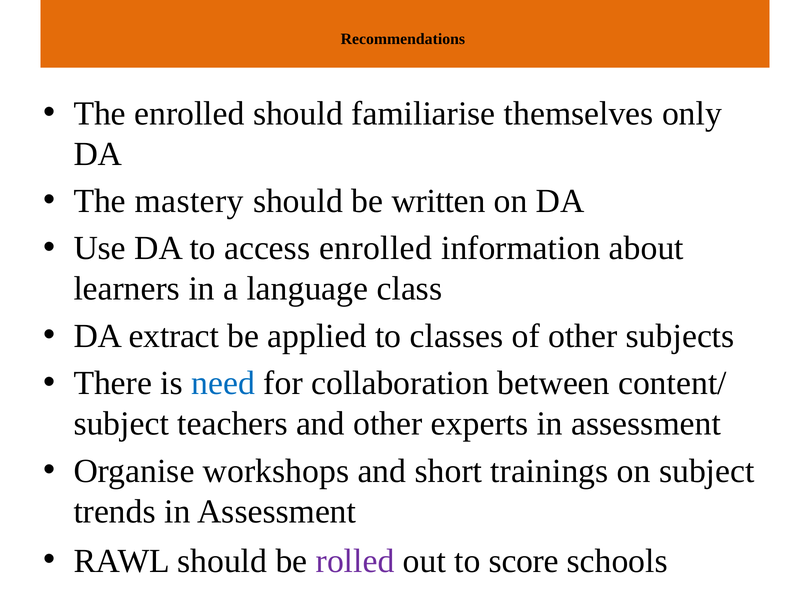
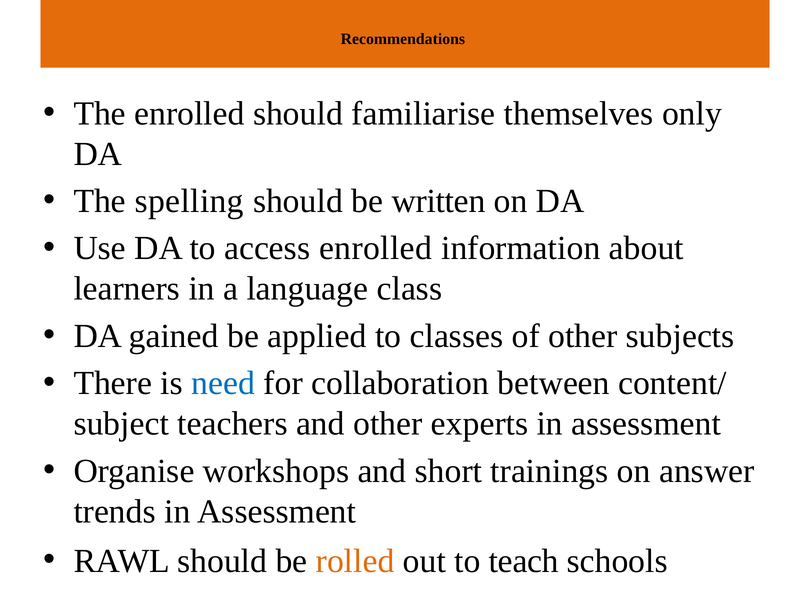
mastery: mastery -> spelling
extract: extract -> gained
on subject: subject -> answer
rolled colour: purple -> orange
score: score -> teach
